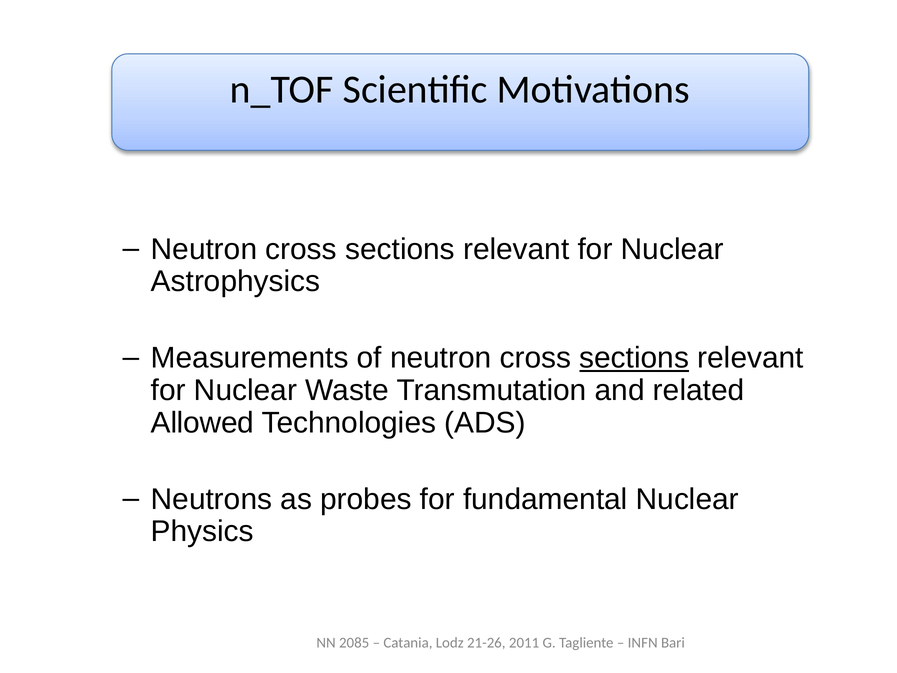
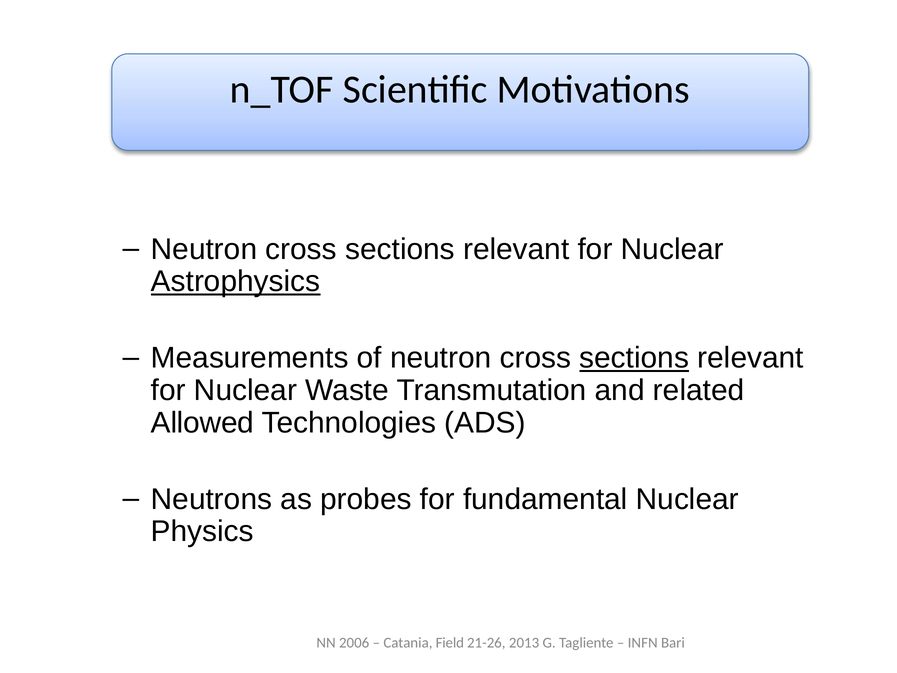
Astrophysics underline: none -> present
2085: 2085 -> 2006
Lodz: Lodz -> Field
2011: 2011 -> 2013
